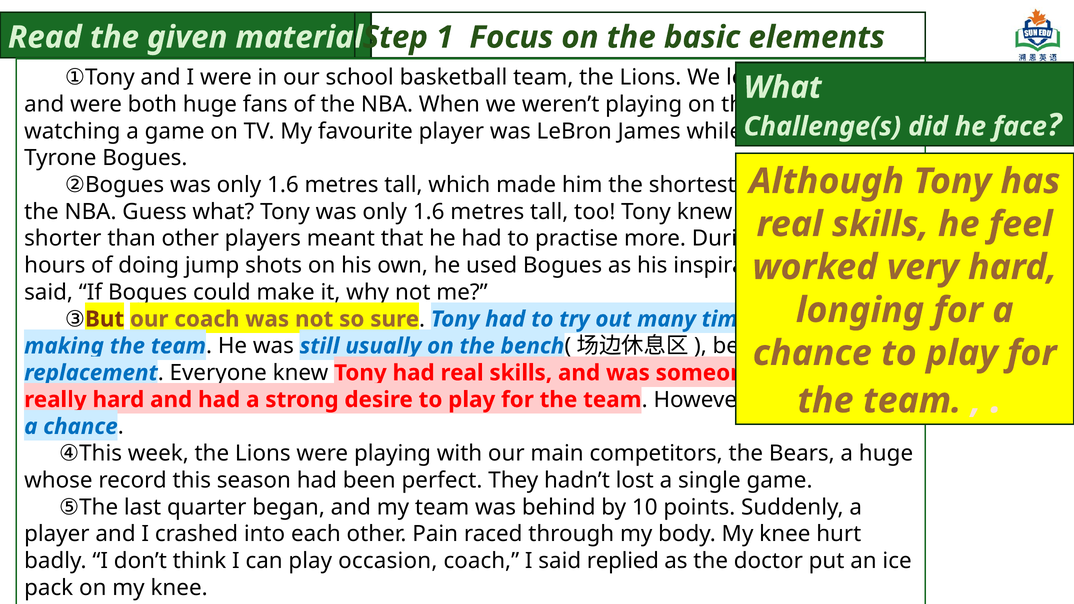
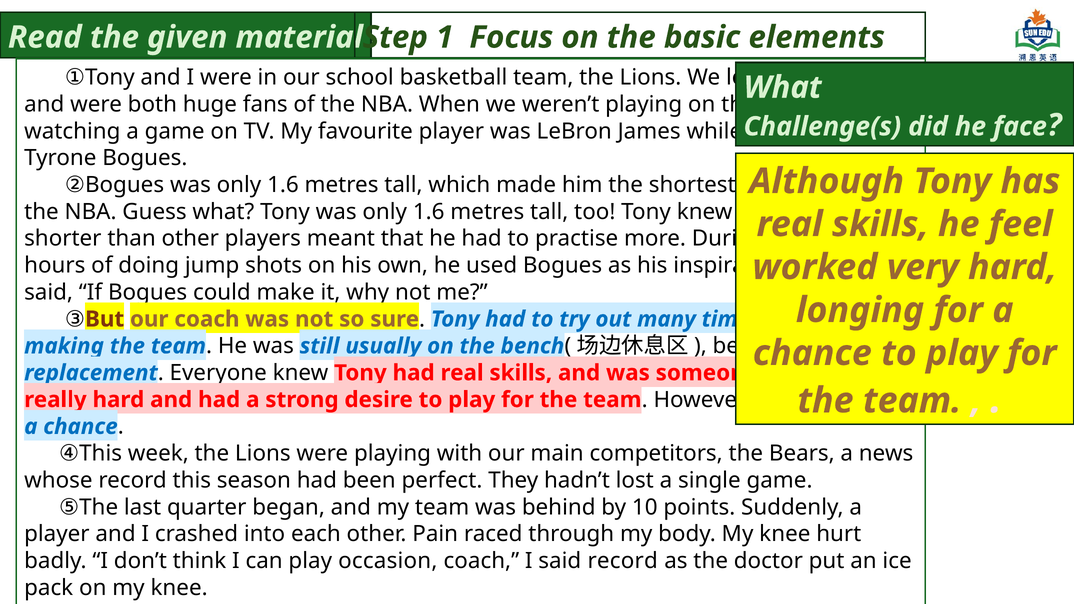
a huge: huge -> news
said replied: replied -> record
